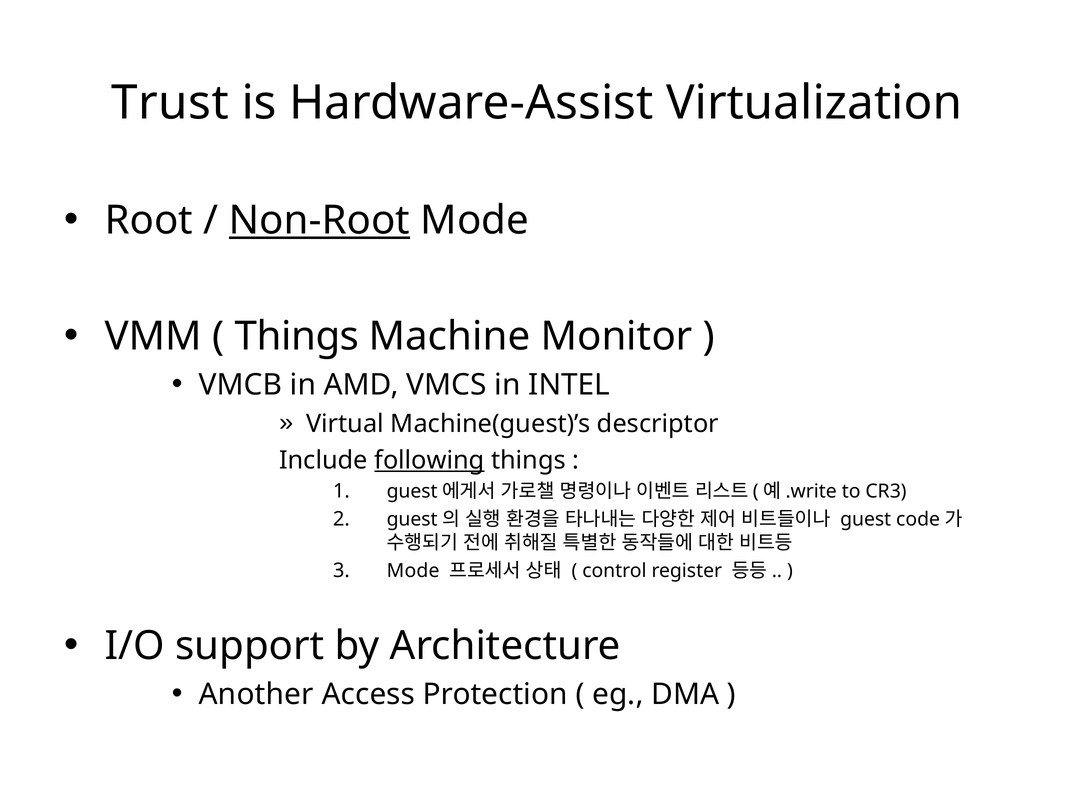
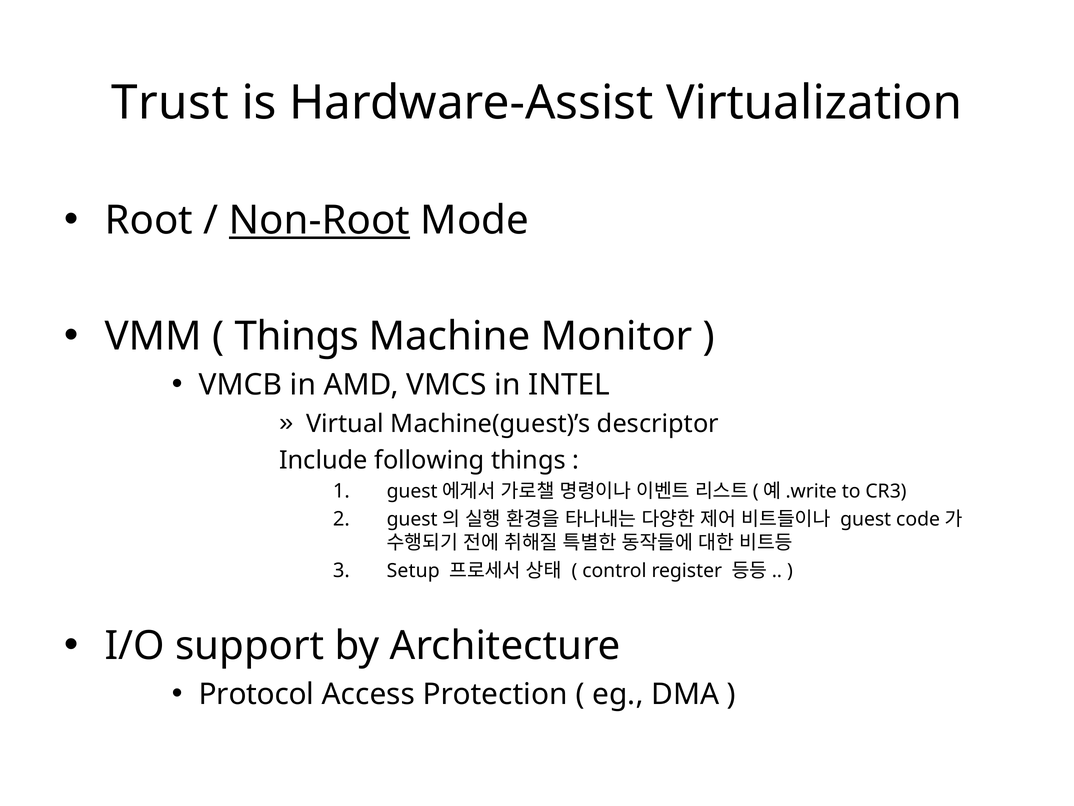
following underline: present -> none
Mode at (413, 571): Mode -> Setup
Another: Another -> Protocol
